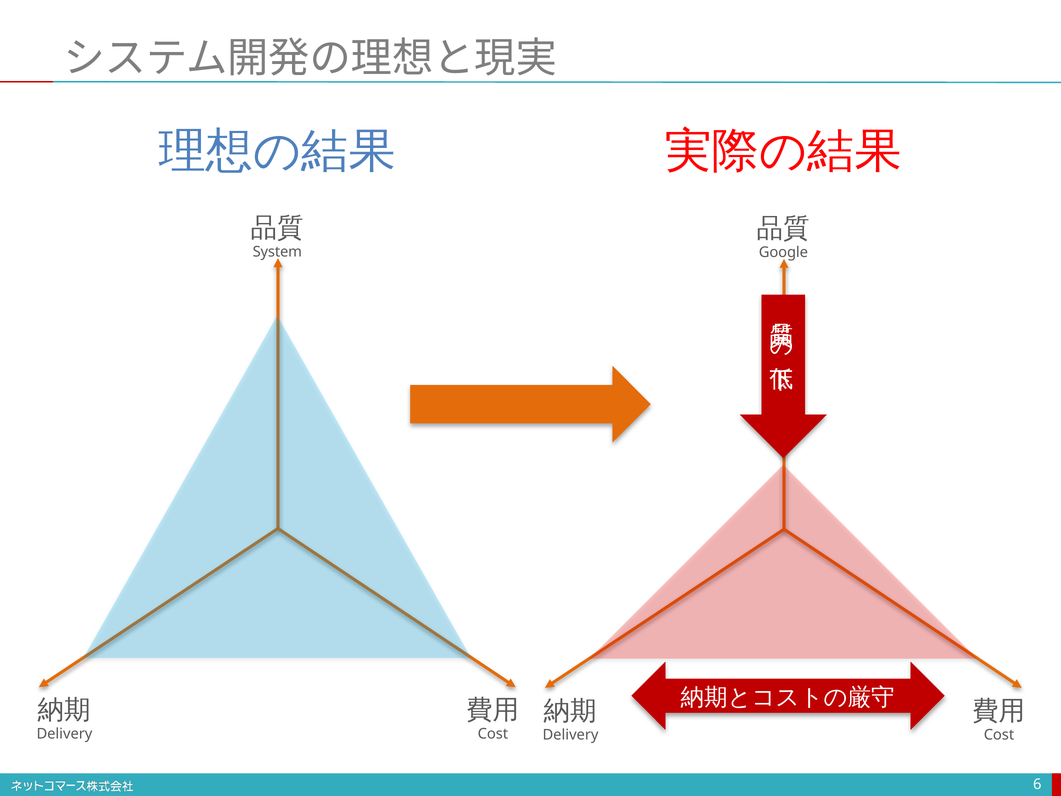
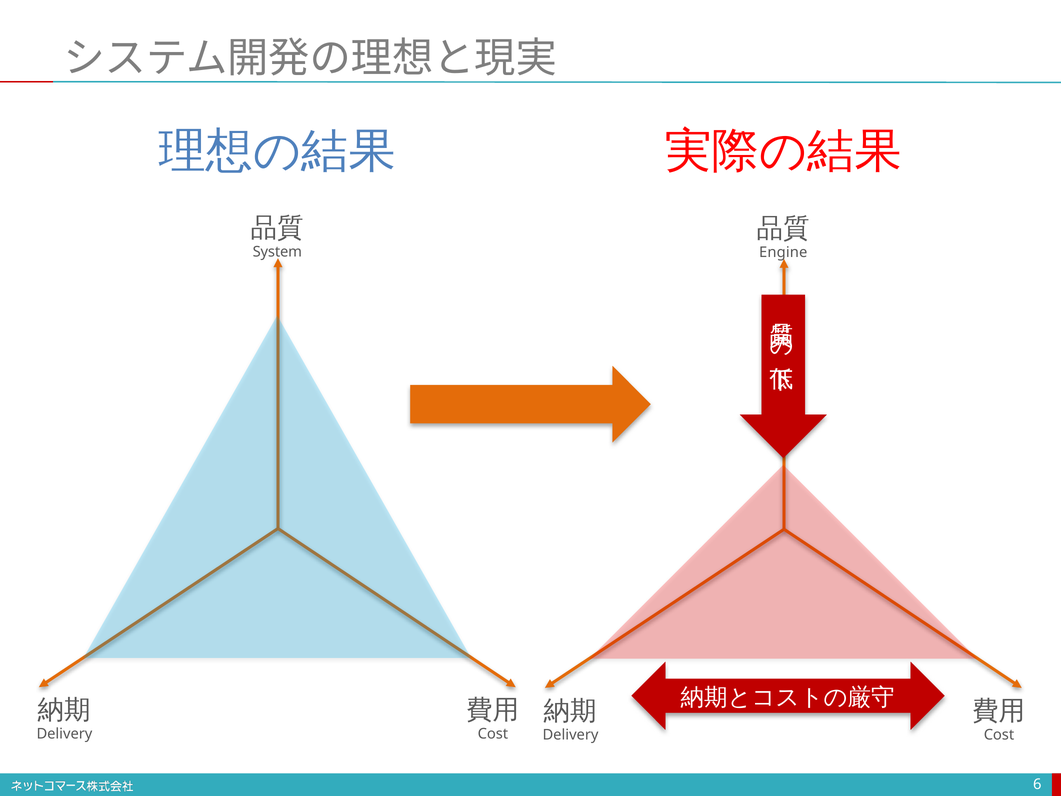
Google: Google -> Engine
